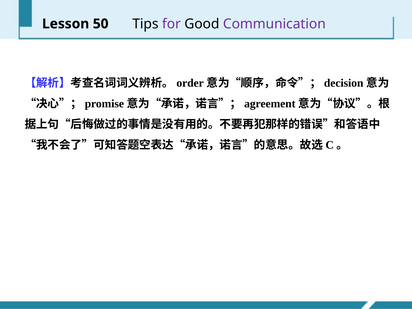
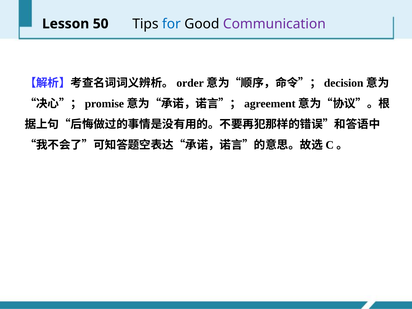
for colour: purple -> blue
